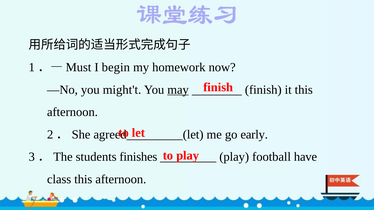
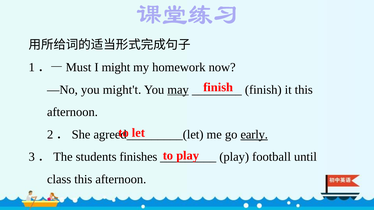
begin: begin -> might
early underline: none -> present
have: have -> until
